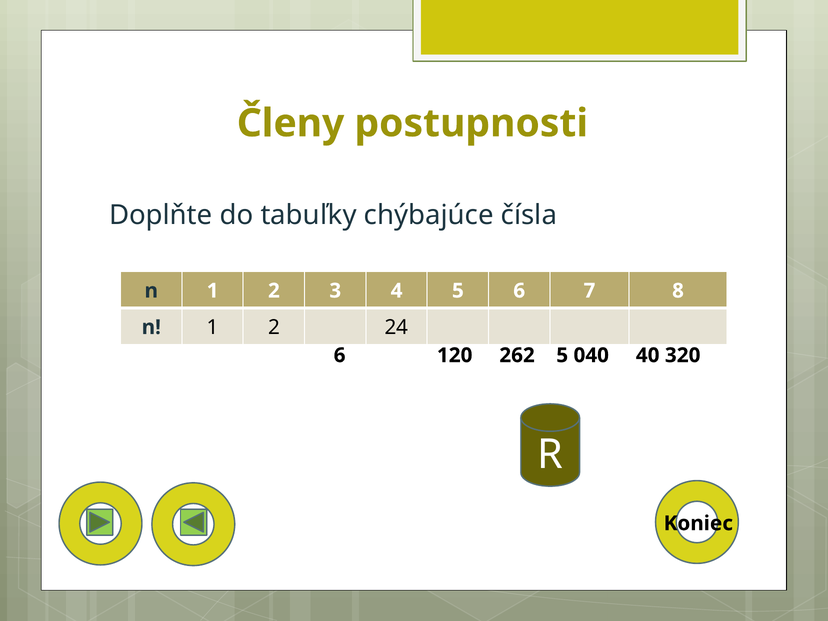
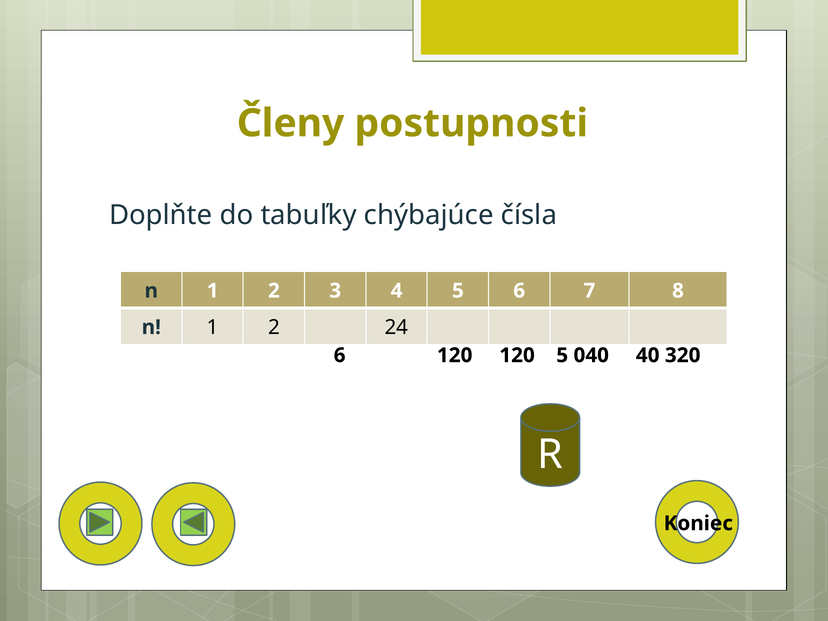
120 262: 262 -> 120
